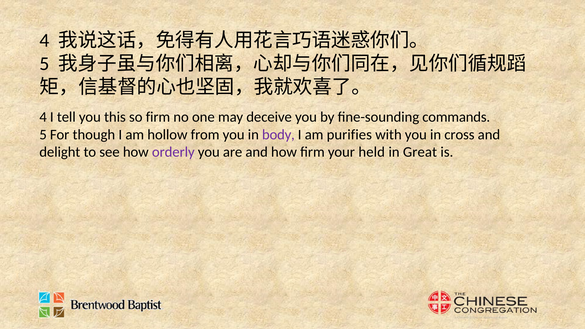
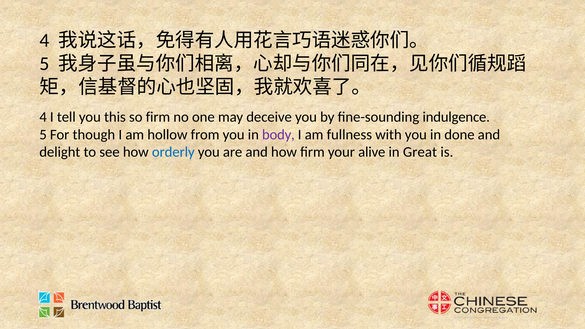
commands: commands -> indulgence
purifies: purifies -> fullness
cross: cross -> done
orderly colour: purple -> blue
held: held -> alive
